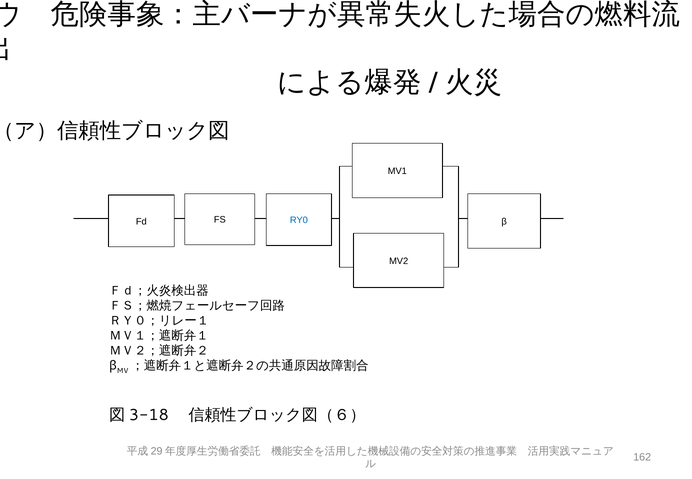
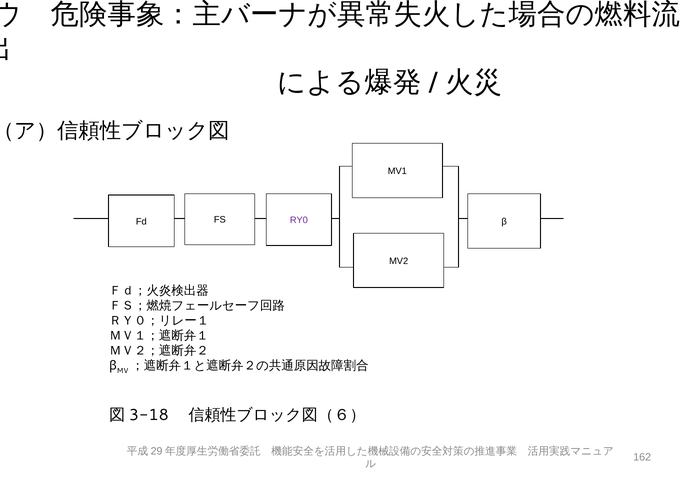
RY0 colour: blue -> purple
